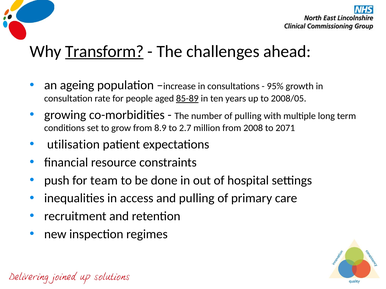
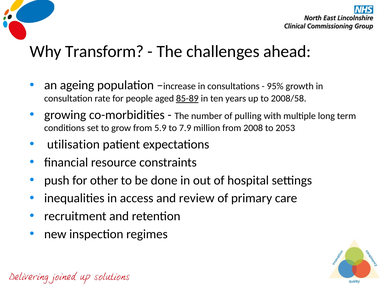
Transform underline: present -> none
2008/05: 2008/05 -> 2008/58
8.9: 8.9 -> 5.9
2.7: 2.7 -> 7.9
2071: 2071 -> 2053
team: team -> other
and pulling: pulling -> review
